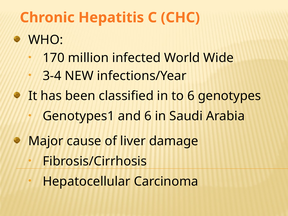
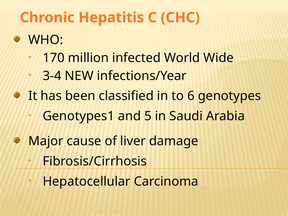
and 6: 6 -> 5
